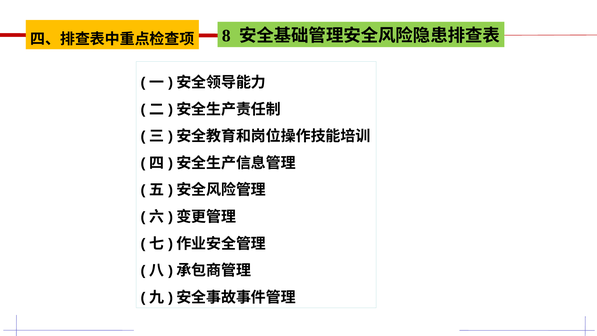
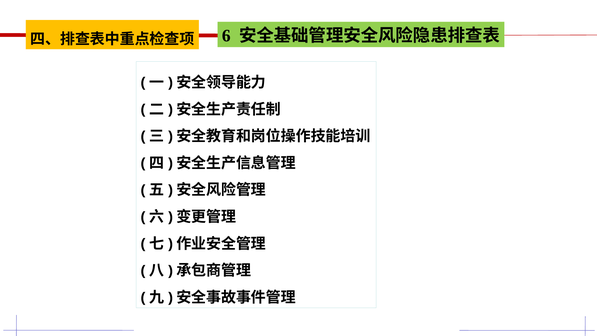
8: 8 -> 6
